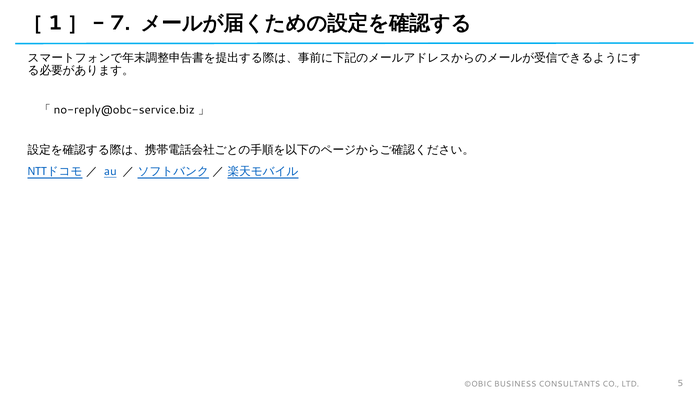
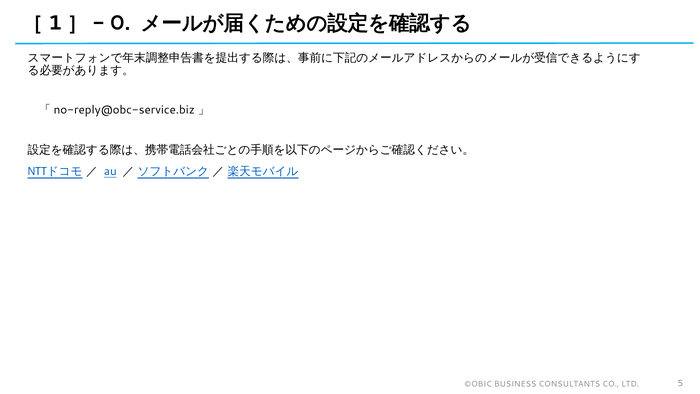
7: 7 -> 0
